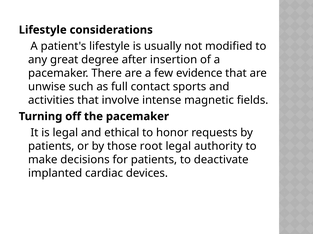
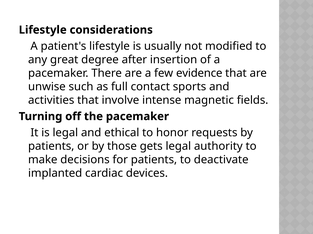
root: root -> gets
